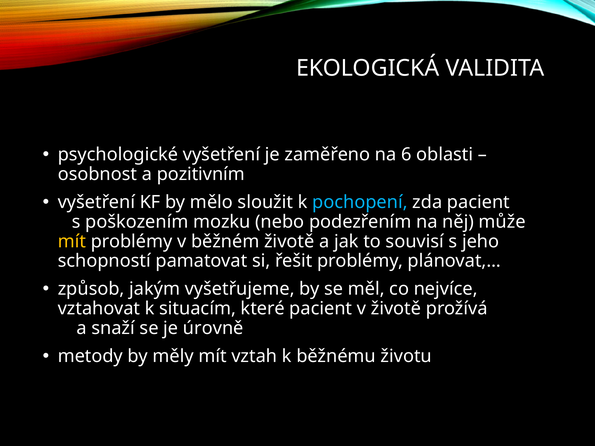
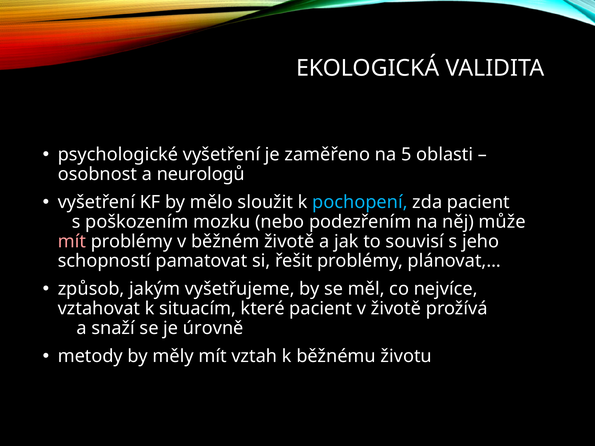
6: 6 -> 5
pozitivním: pozitivním -> neurologů
mít at (72, 241) colour: yellow -> pink
